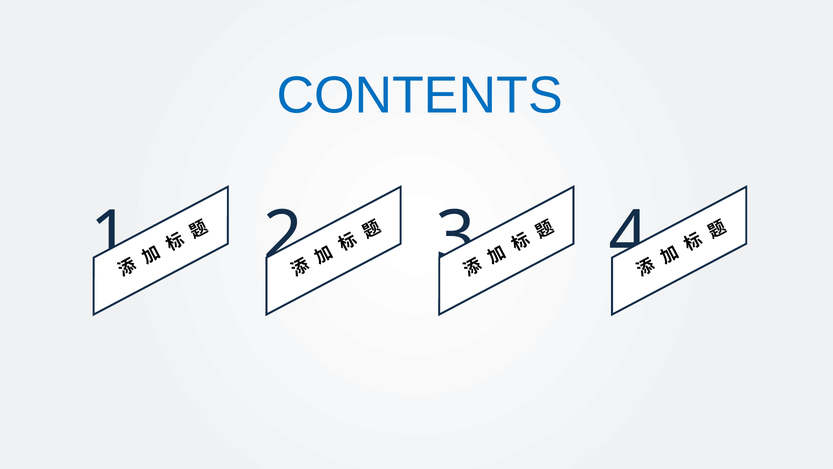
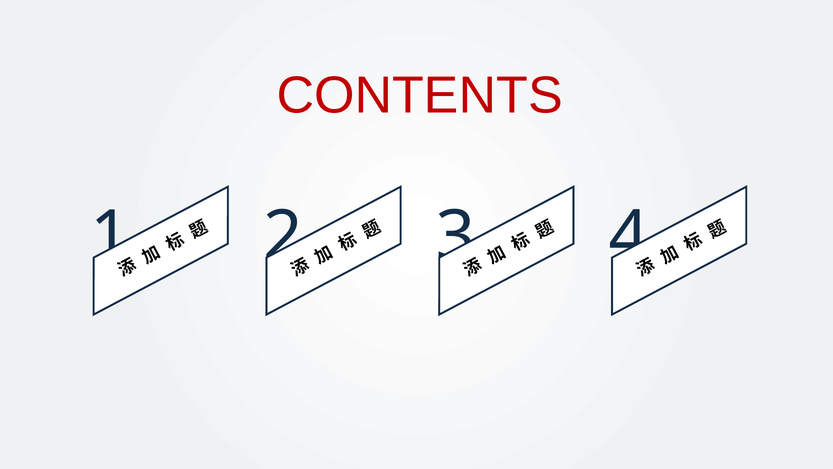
CONTENTS colour: blue -> red
